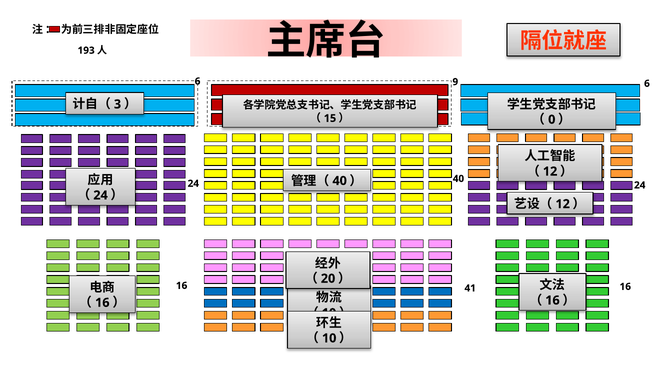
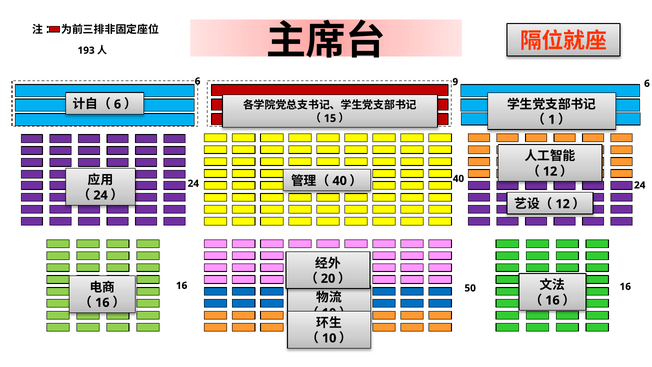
3 at (118, 104): 3 -> 6
0: 0 -> 1
41: 41 -> 50
